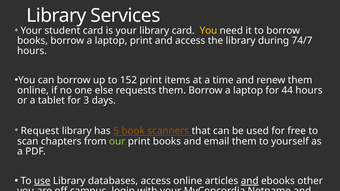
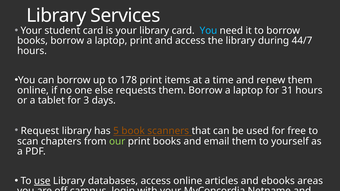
You at (208, 31) colour: yellow -> light blue
74/7: 74/7 -> 44/7
152: 152 -> 178
44: 44 -> 31
and at (250, 181) underline: present -> none
other: other -> areas
